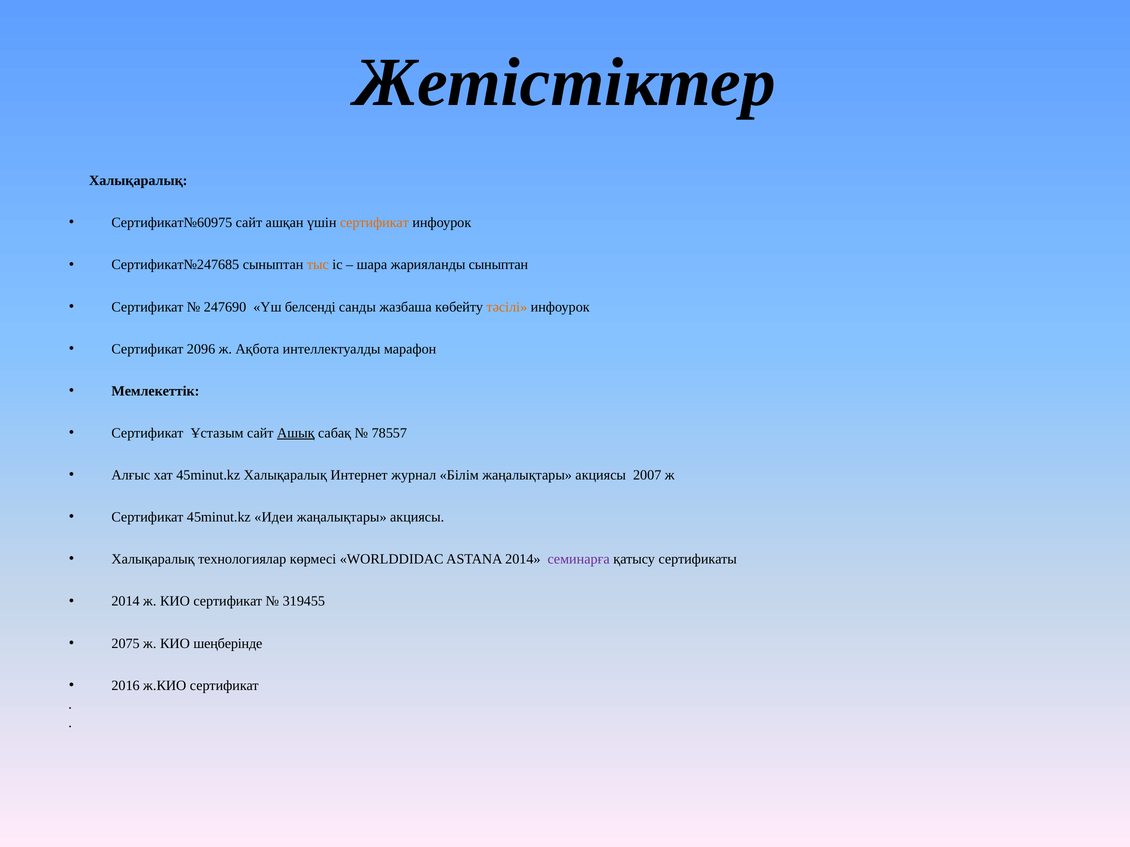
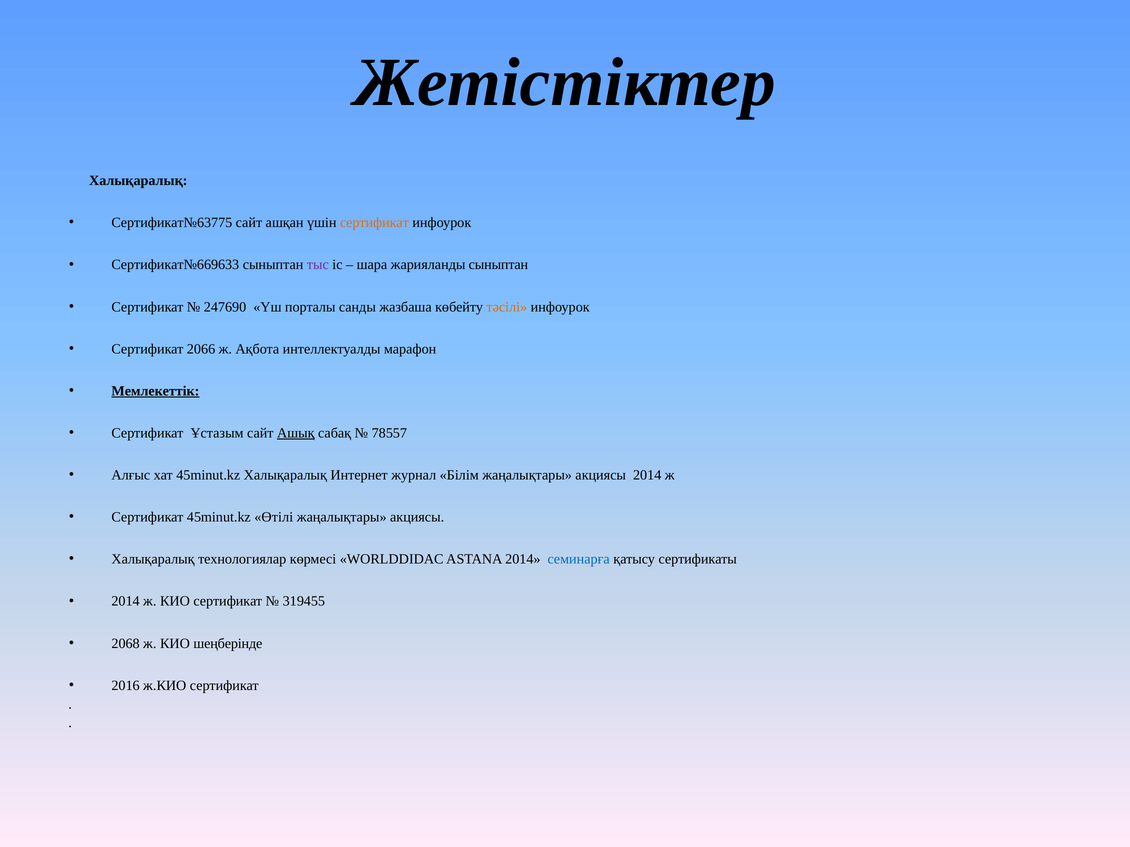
Сертификат№60975: Сертификат№60975 -> Сертификат№63775
Сертификат№247685: Сертификат№247685 -> Сертификат№669633
тыс colour: orange -> purple
белсенді: белсенді -> порталы
2096: 2096 -> 2066
Мемлекеттік underline: none -> present
акциясы 2007: 2007 -> 2014
Идеи: Идеи -> Өтілі
семинарға colour: purple -> blue
2075: 2075 -> 2068
